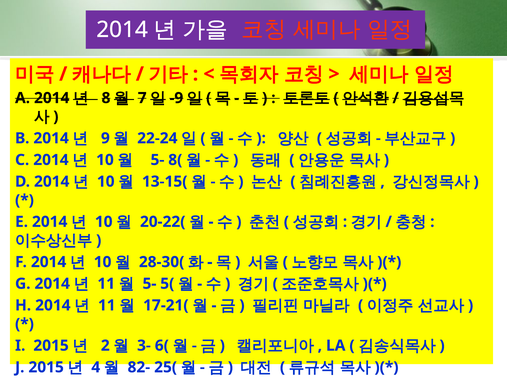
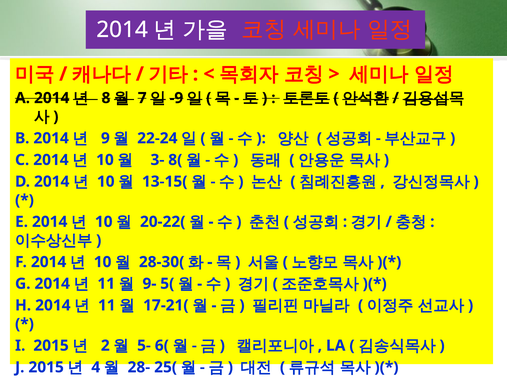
5- at (157, 160): 5- -> 3-
5- at (149, 284): 5- -> 9-
3-: 3- -> 5-
82-: 82- -> 28-
